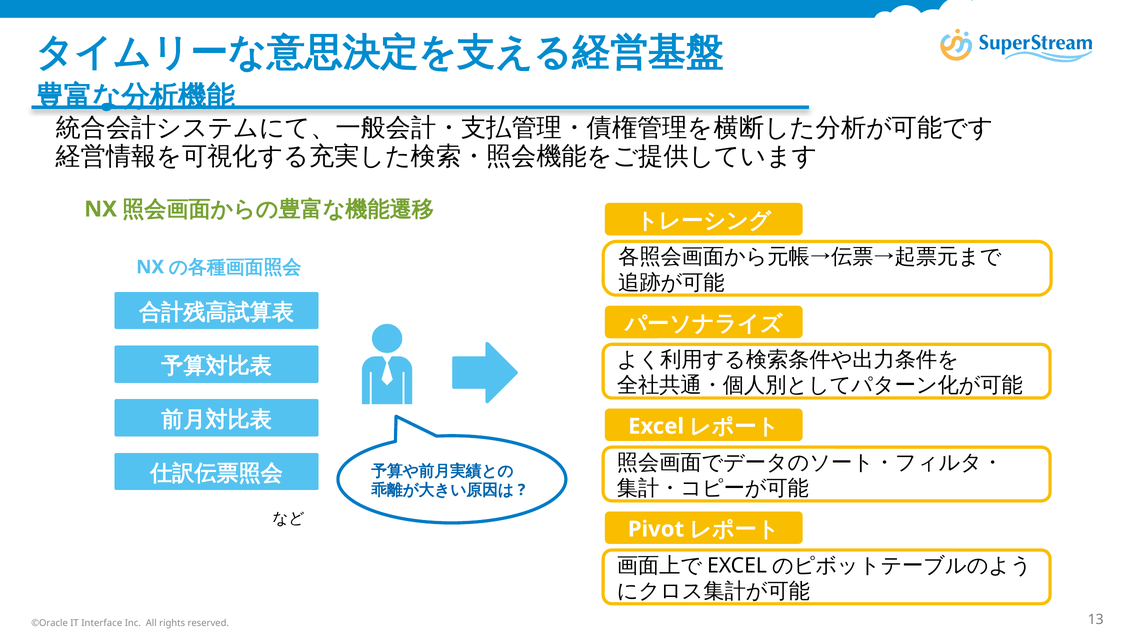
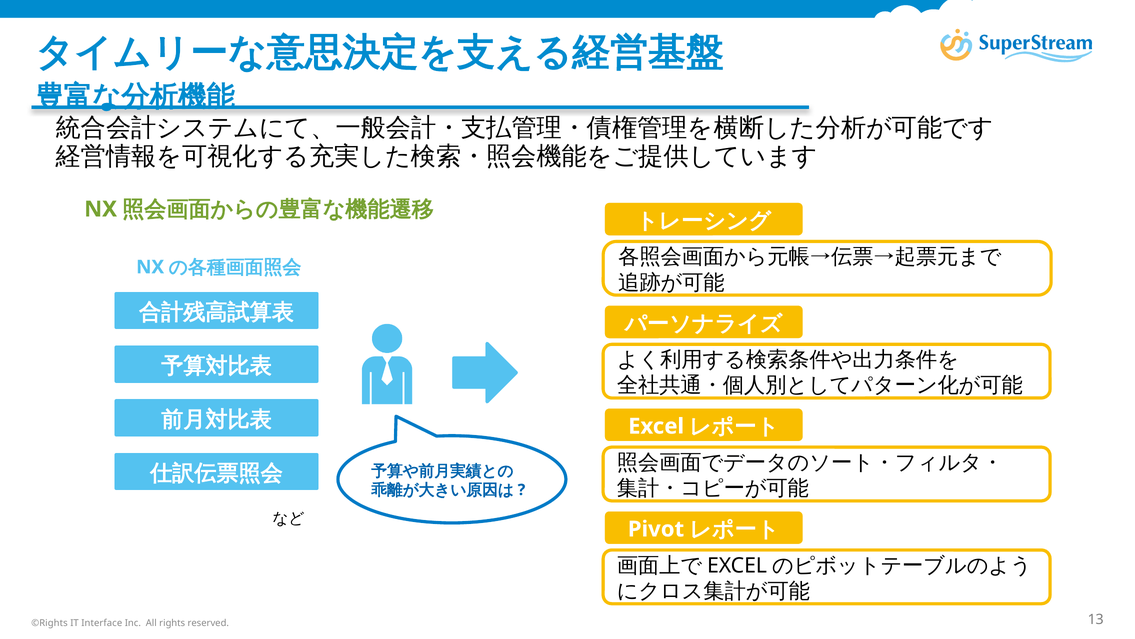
©Oracle: ©Oracle -> ©Rights
